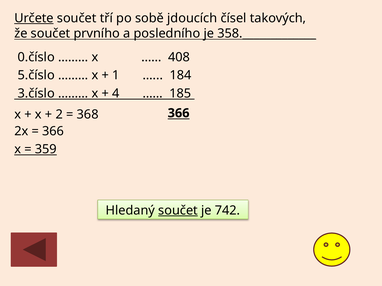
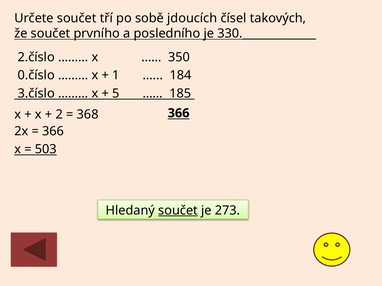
Určete underline: present -> none
358._____________: 358._____________ -> 330._____________
0.číslo: 0.číslo -> 2.číslo
408: 408 -> 350
5.číslo: 5.číslo -> 0.číslo
4: 4 -> 5
359: 359 -> 503
742: 742 -> 273
